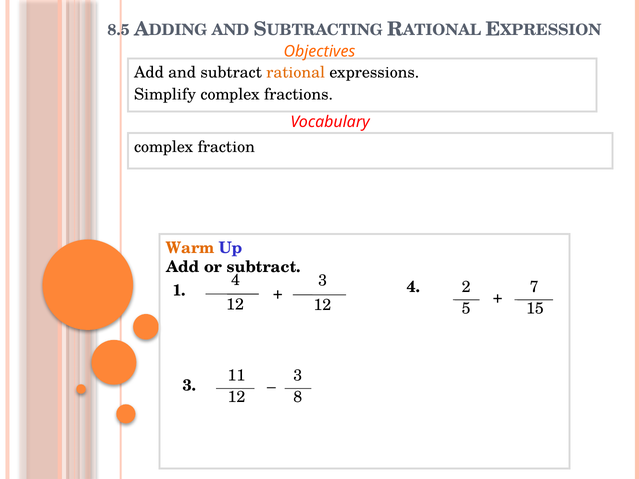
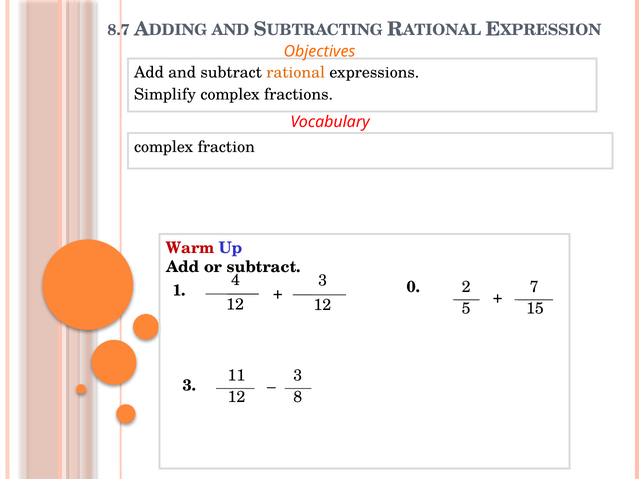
8.5: 8.5 -> 8.7
Warm colour: orange -> red
1 4: 4 -> 0
